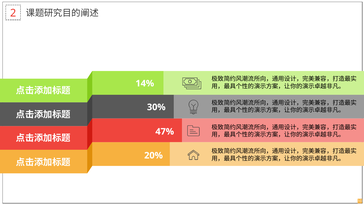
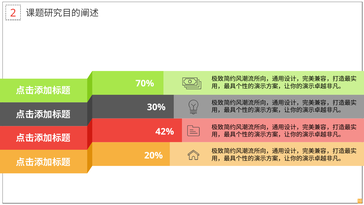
14%: 14% -> 70%
47%: 47% -> 42%
